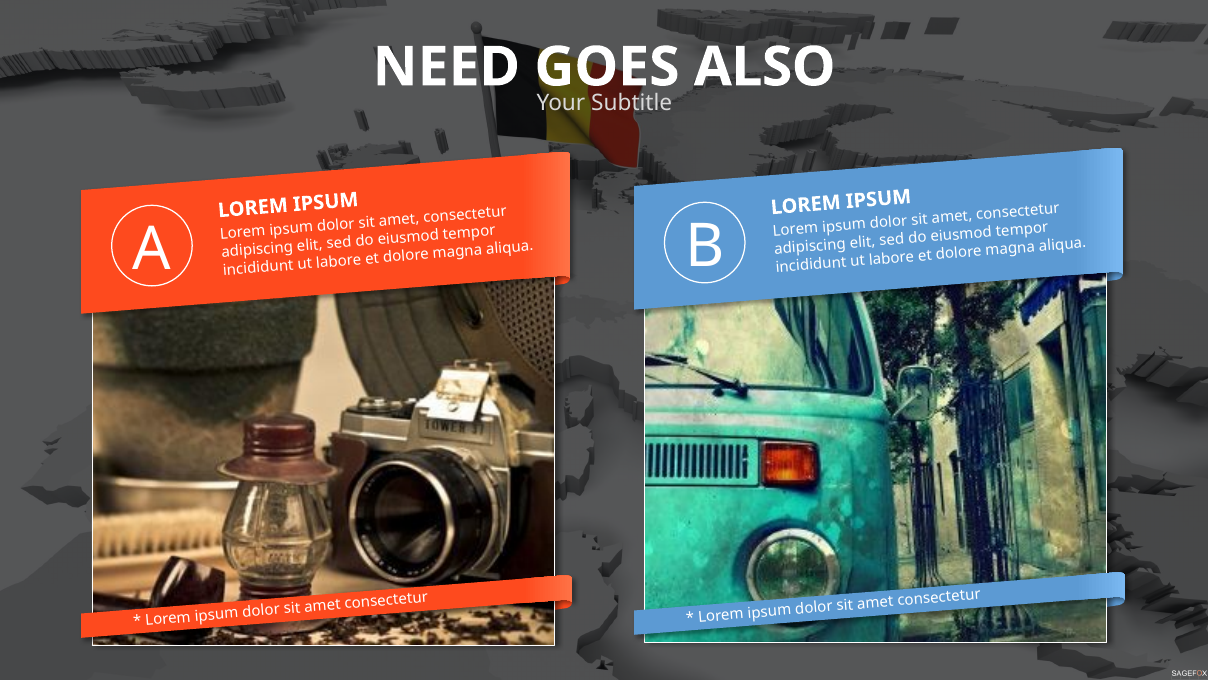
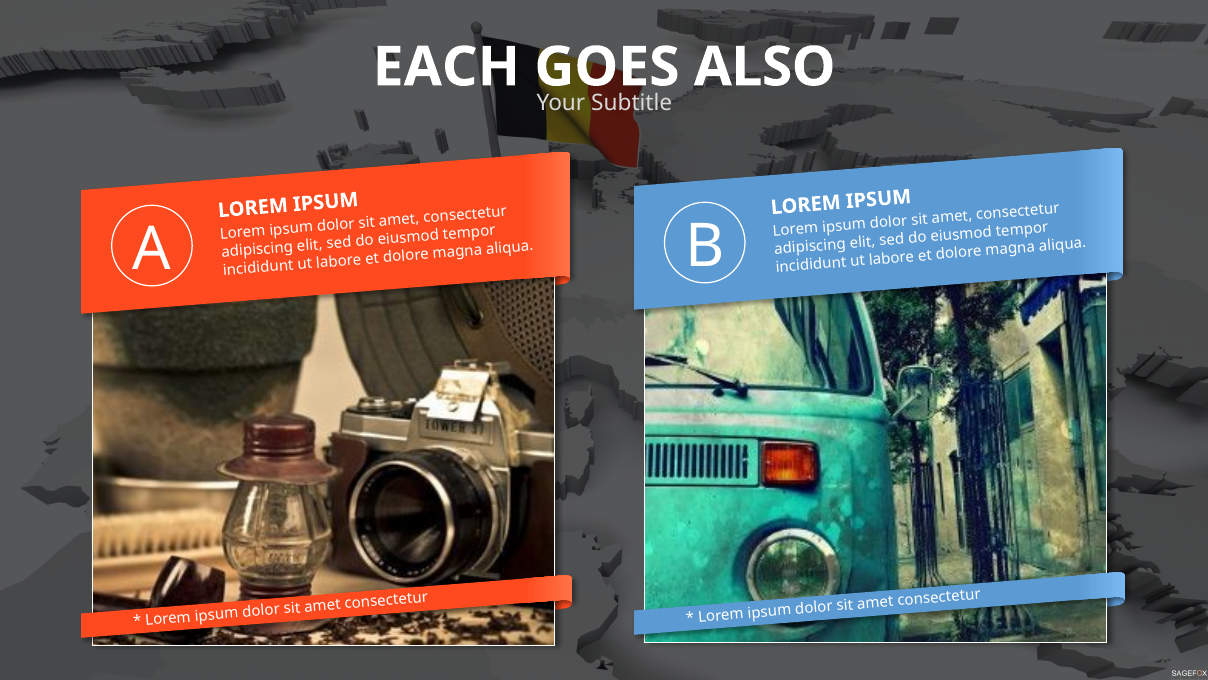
NEED: NEED -> EACH
